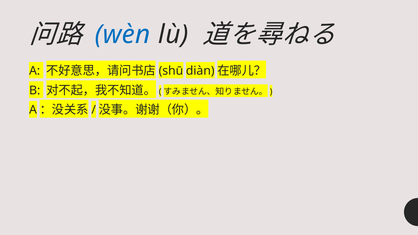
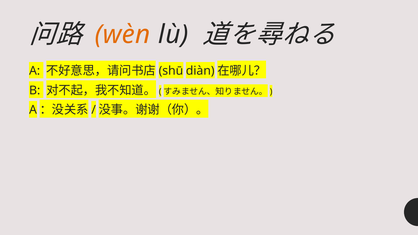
wèn colour: blue -> orange
